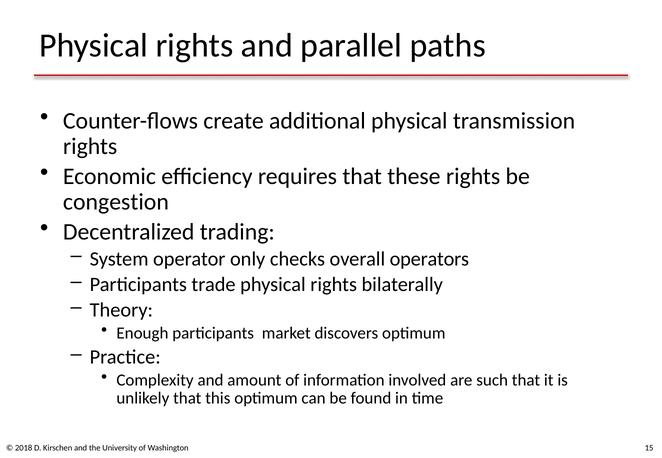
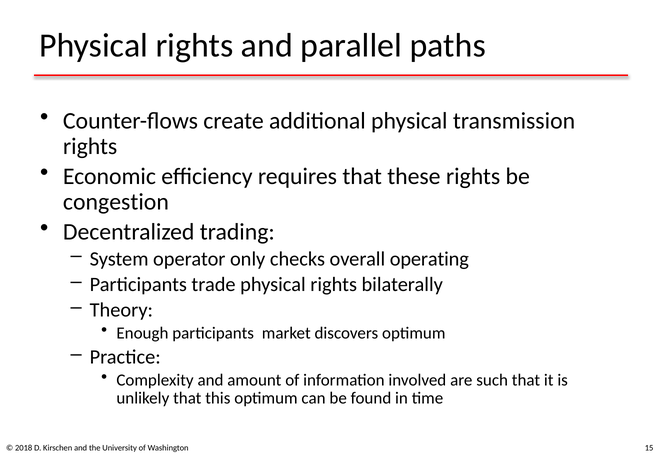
operators: operators -> operating
